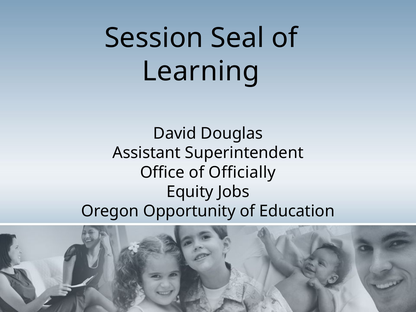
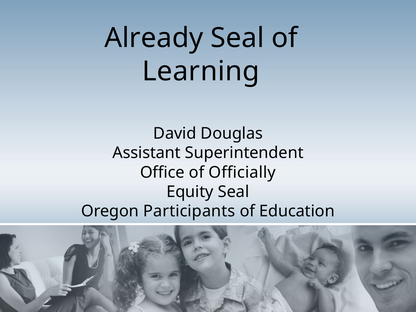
Session: Session -> Already
Equity Jobs: Jobs -> Seal
Opportunity: Opportunity -> Participants
